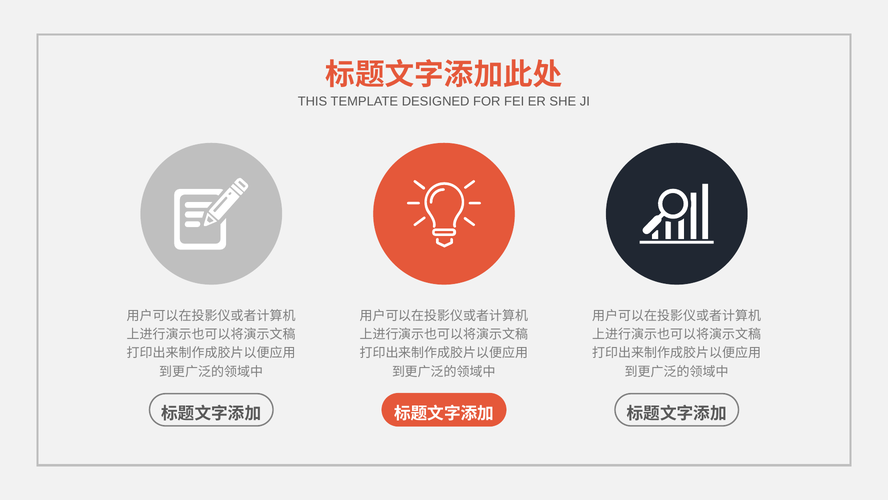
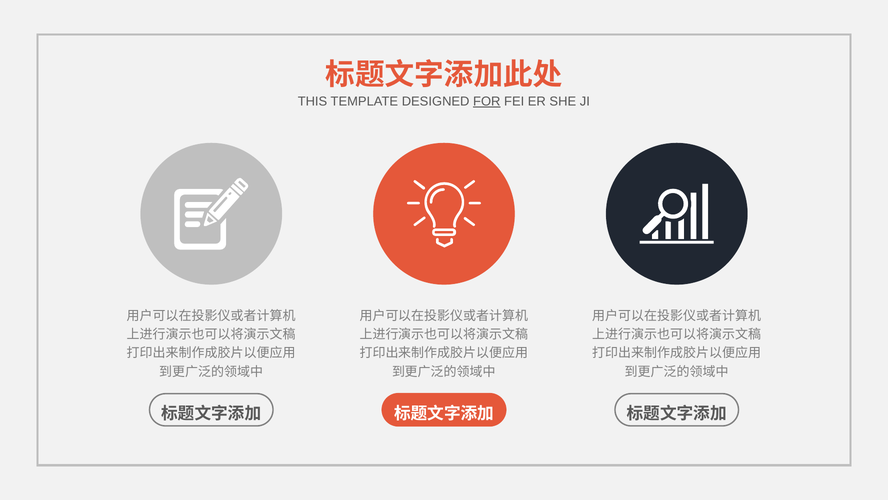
FOR underline: none -> present
